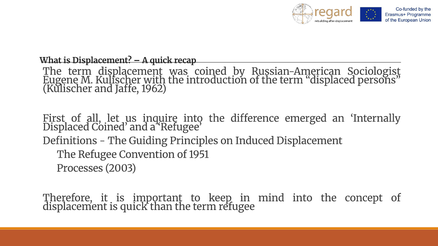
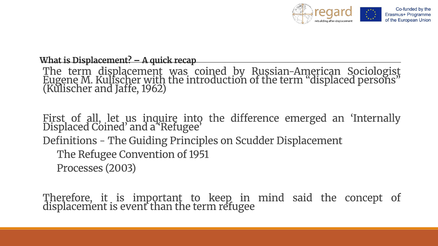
Induced: Induced -> Scudder
mind into: into -> said
is quick: quick -> event
